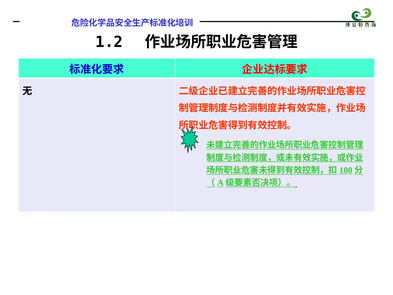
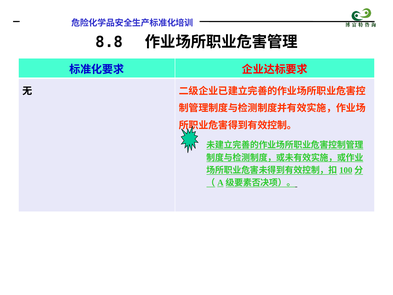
1.2: 1.2 -> 8.8
